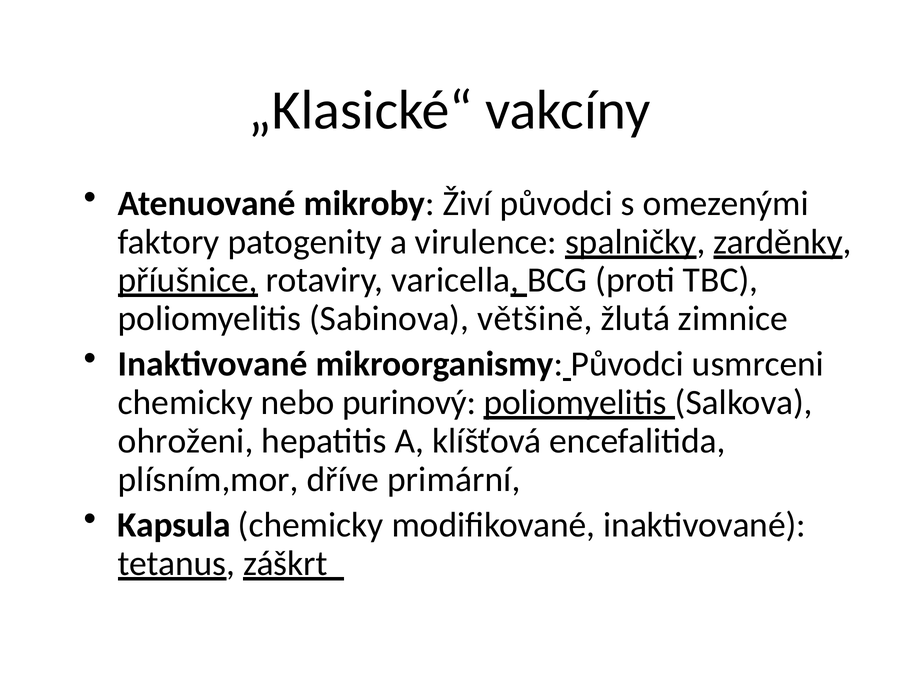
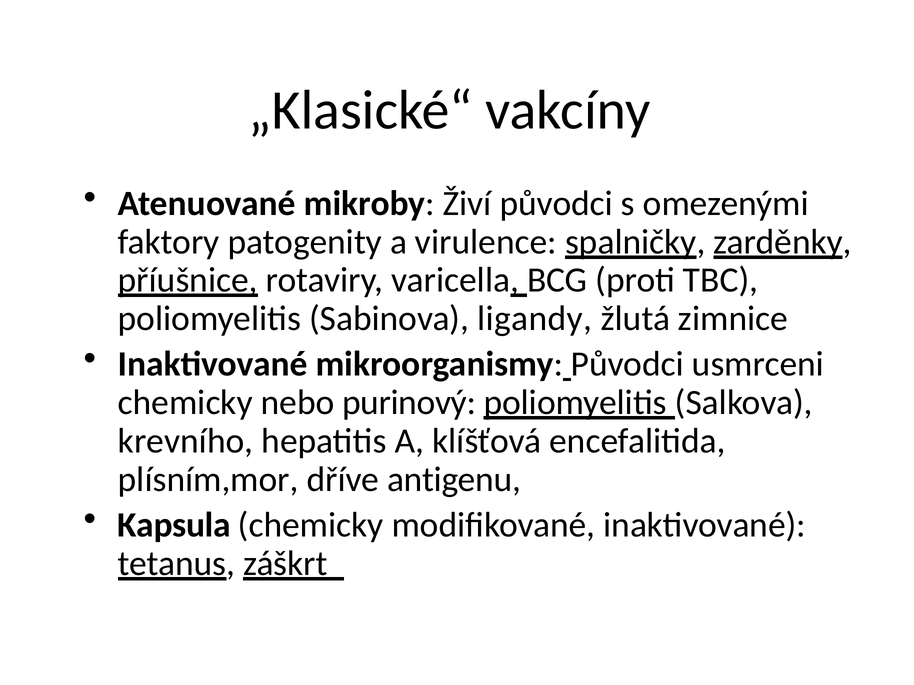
většině: většině -> ligandy
ohroženi: ohroženi -> krevního
primární: primární -> antigenu
